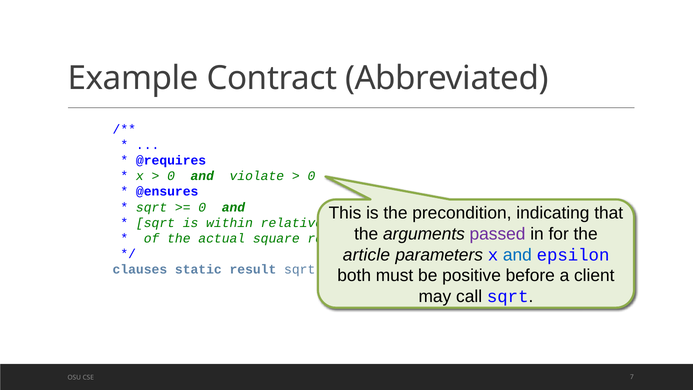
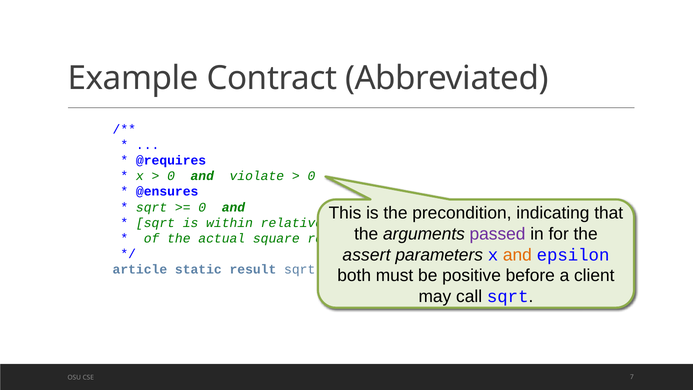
article: article -> assert
and at (517, 255) colour: blue -> orange
clauses: clauses -> article
